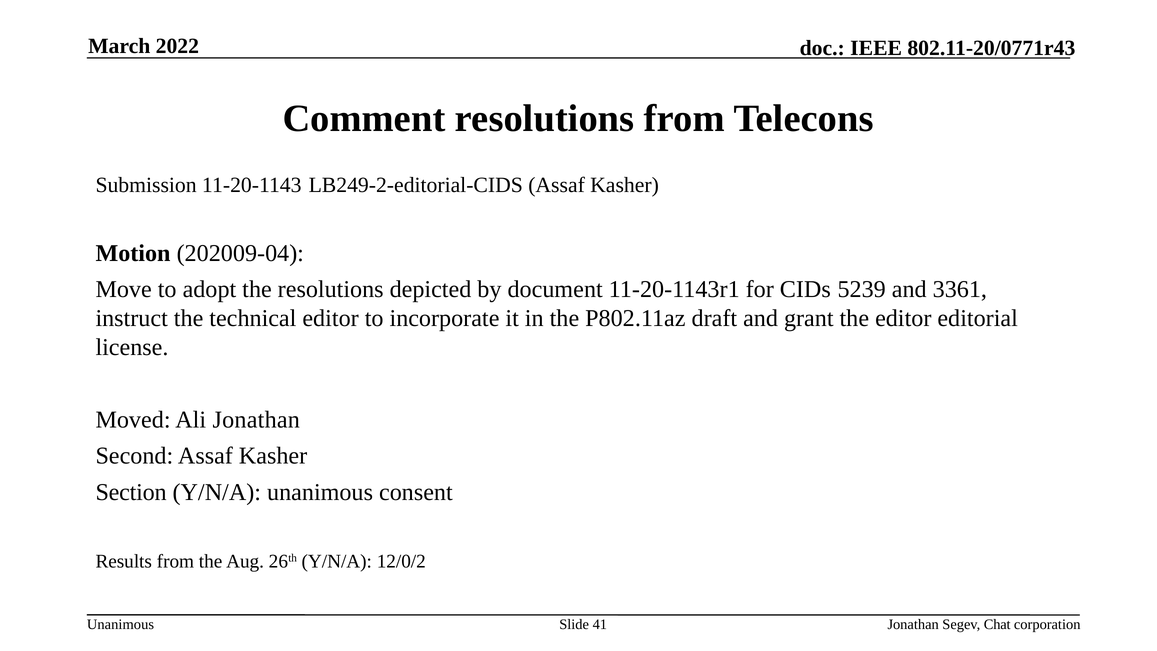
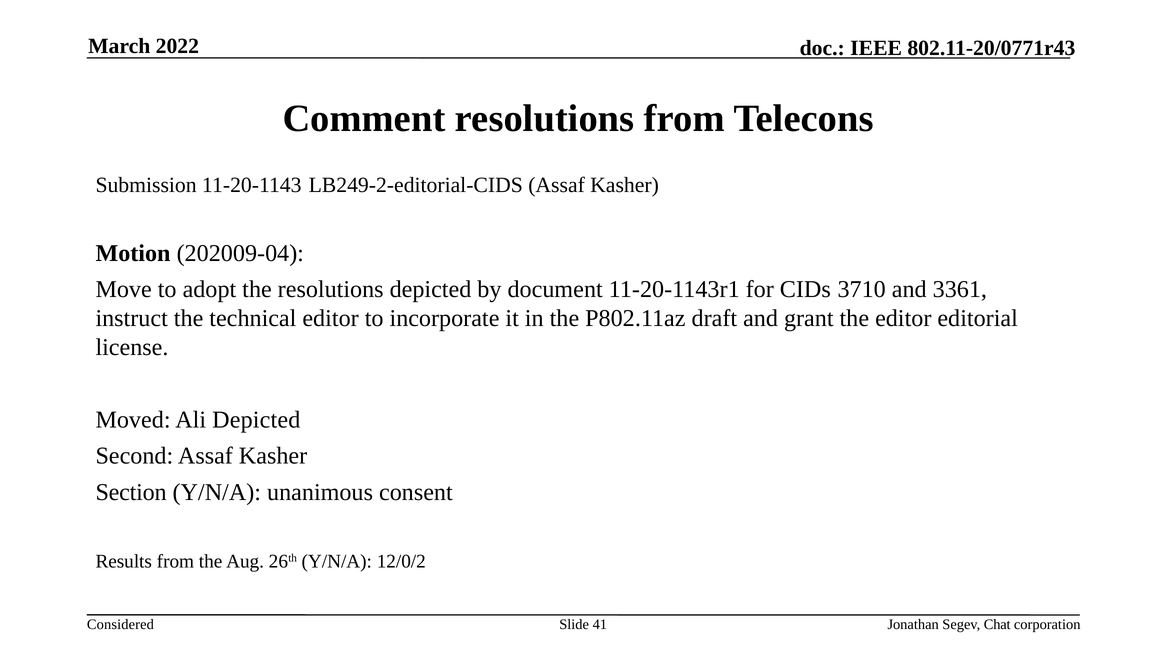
5239: 5239 -> 3710
Ali Jonathan: Jonathan -> Depicted
Unanimous at (120, 624): Unanimous -> Considered
